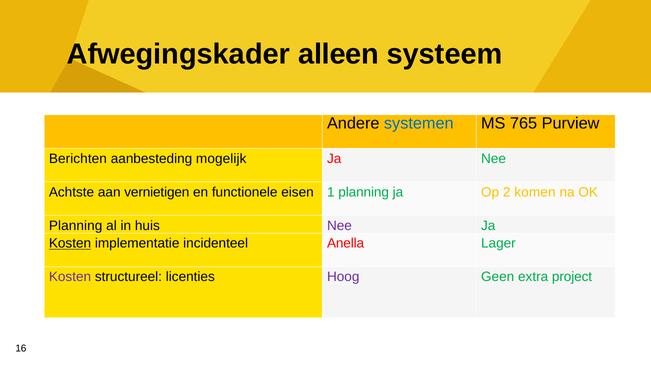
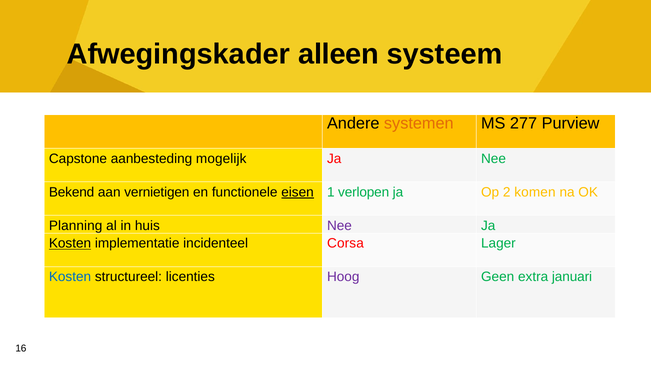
systemen colour: blue -> orange
765: 765 -> 277
Berichten: Berichten -> Capstone
Achtste: Achtste -> Bekend
eisen underline: none -> present
1 planning: planning -> verlopen
Anella: Anella -> Corsa
Kosten at (70, 277) colour: purple -> blue
project: project -> januari
